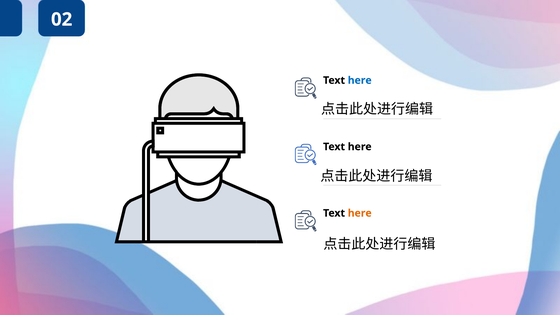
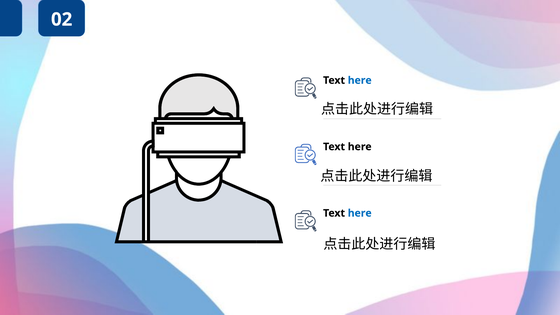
here at (360, 213) colour: orange -> blue
